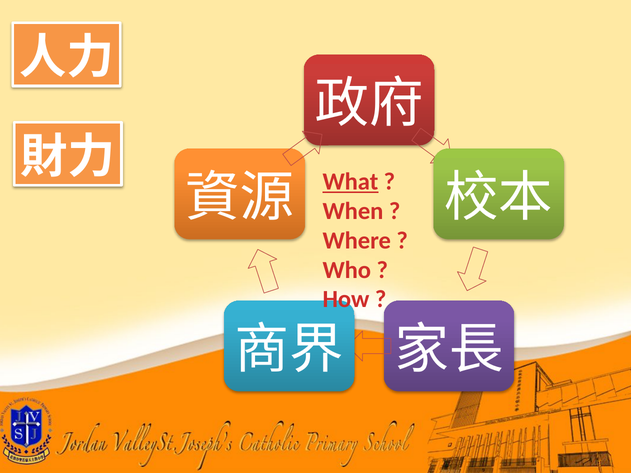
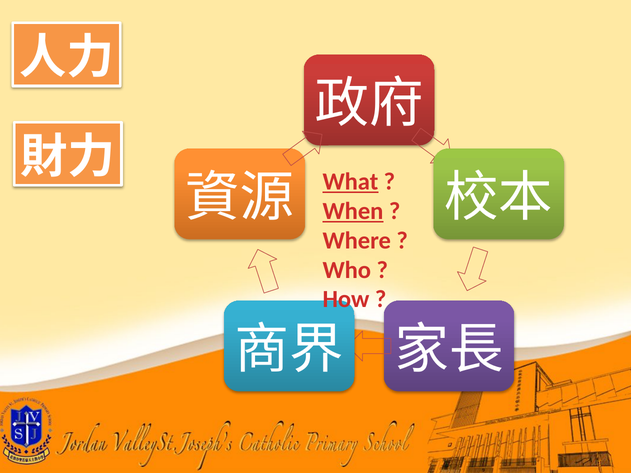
When underline: none -> present
